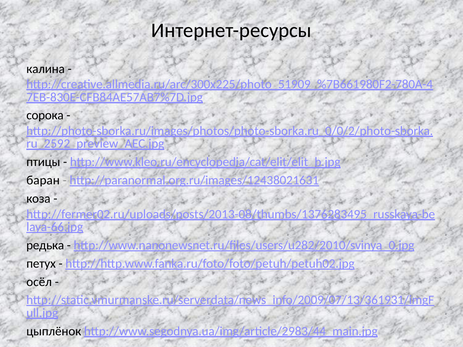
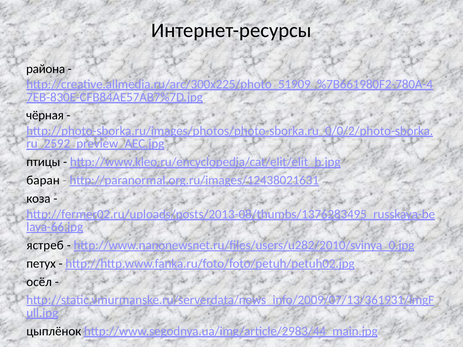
калина: калина -> района
сорока: сорока -> чёрная
редька: редька -> ястреб
